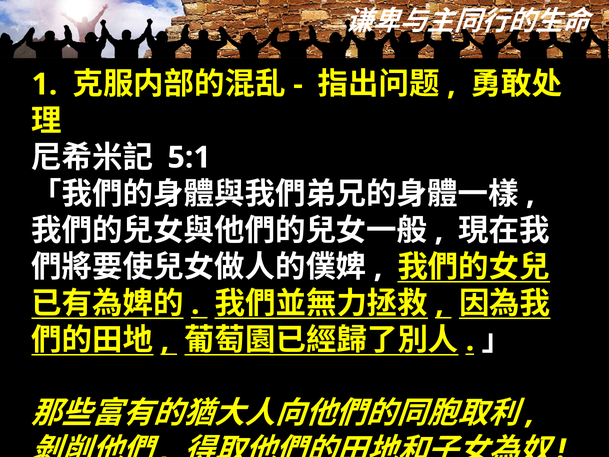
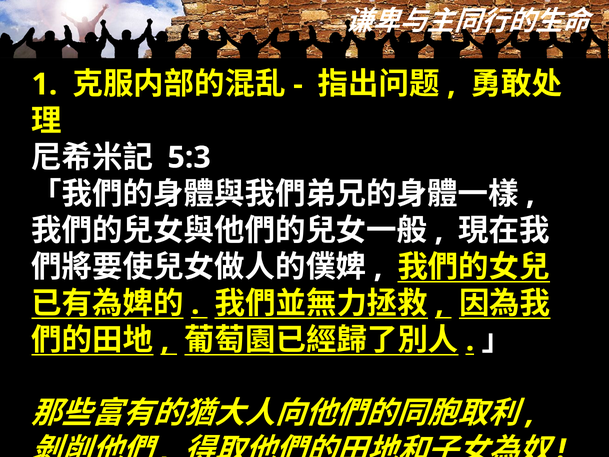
5:1: 5:1 -> 5:3
